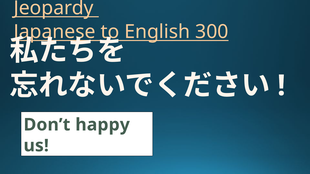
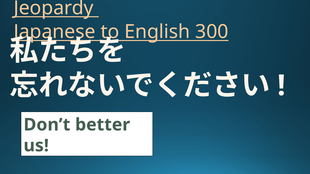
happy: happy -> better
